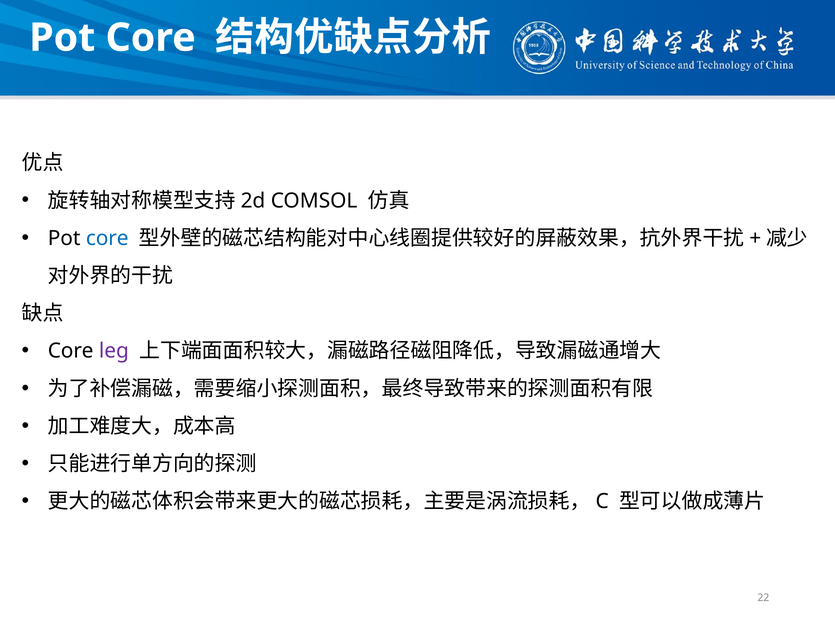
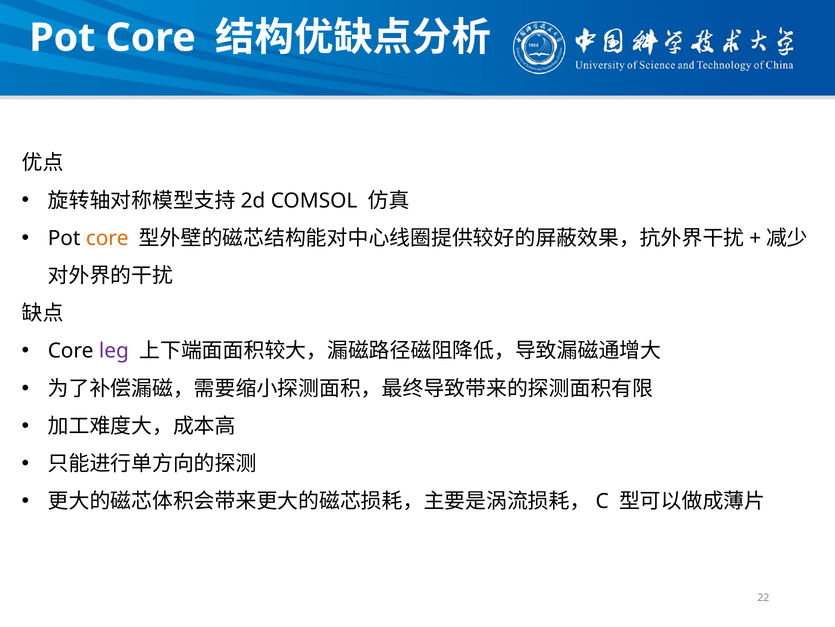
core at (107, 238) colour: blue -> orange
